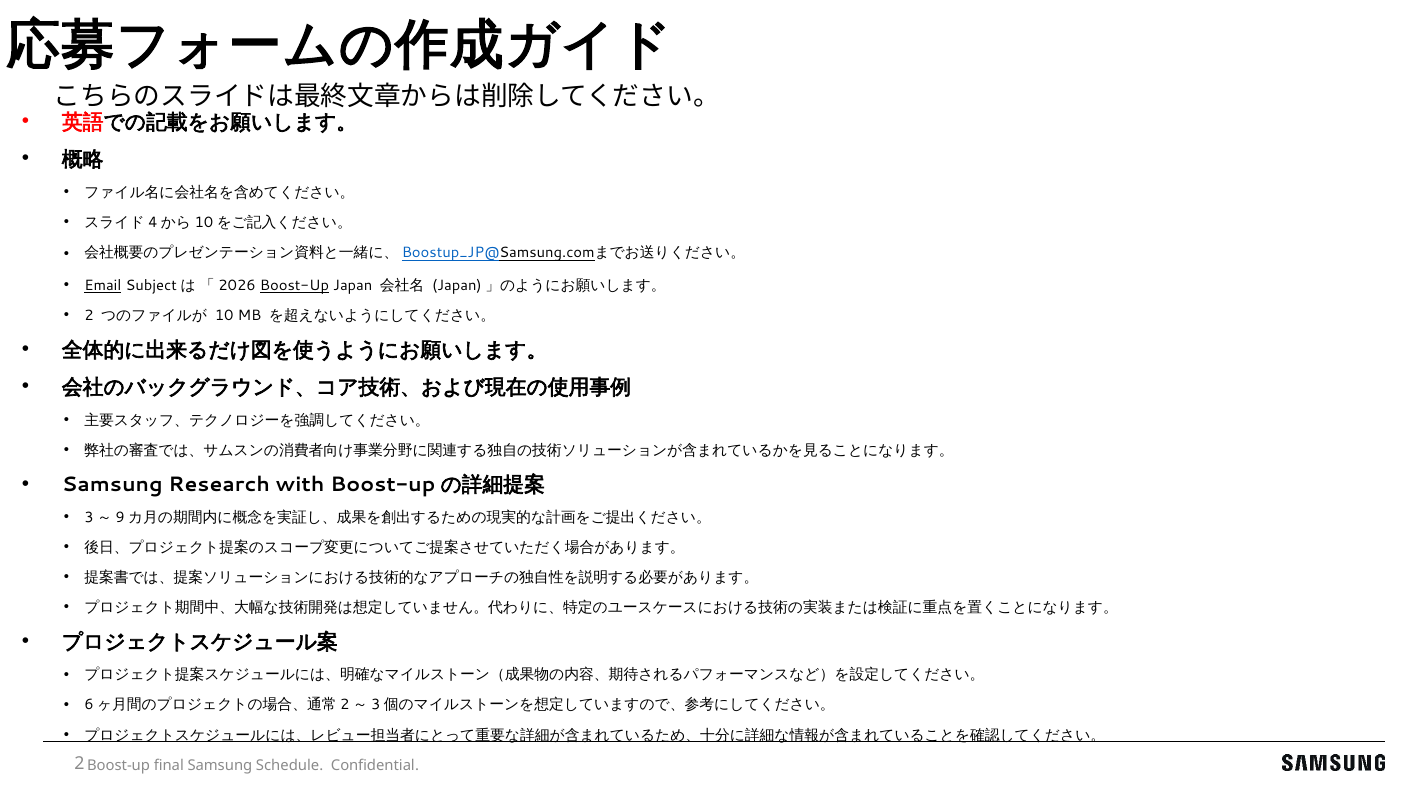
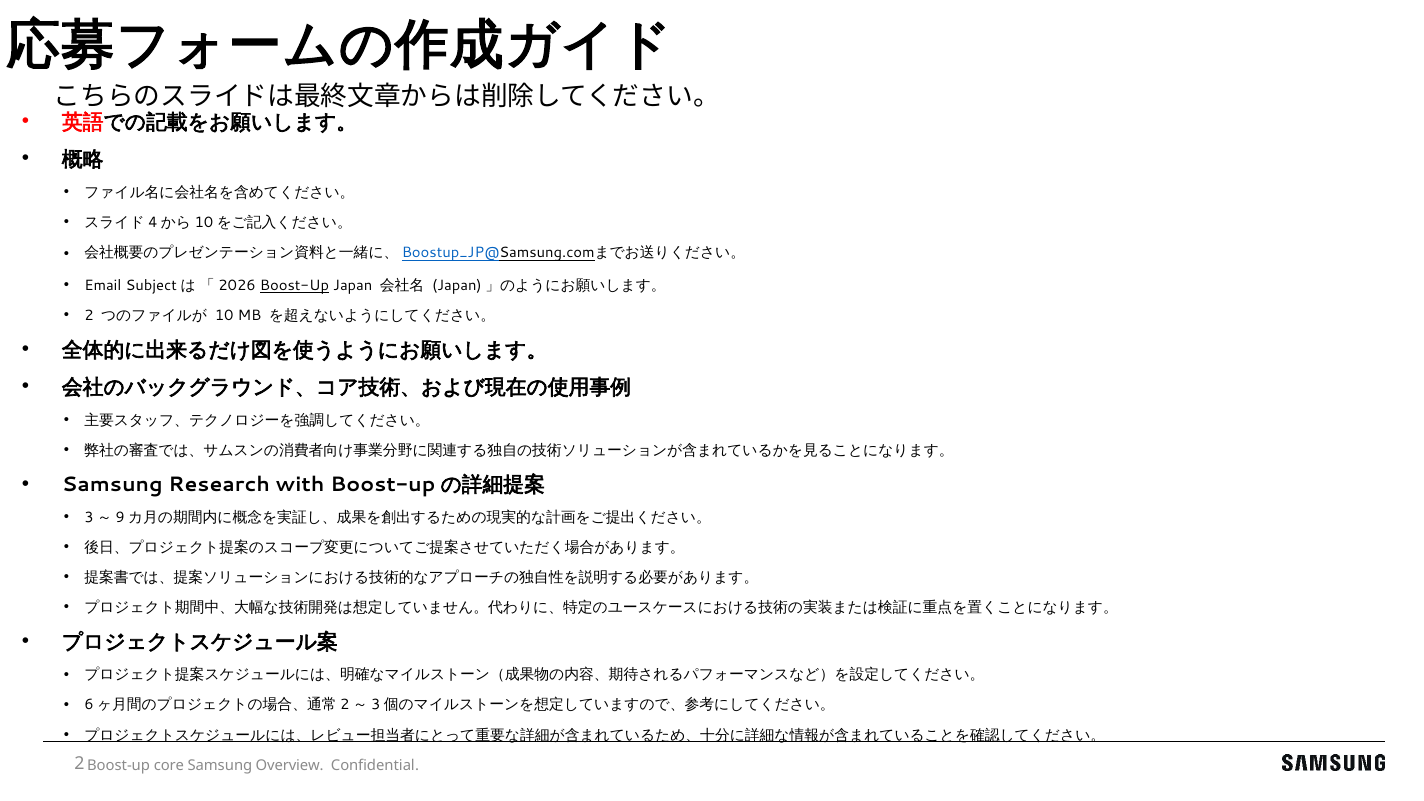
Email underline: present -> none
final: final -> core
Schedule: Schedule -> Overview
